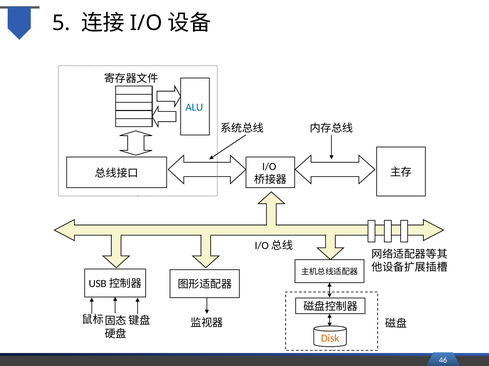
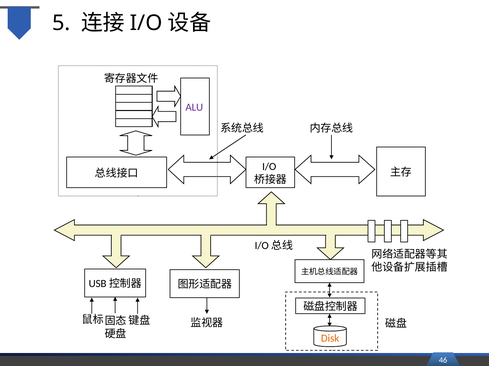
ALU colour: blue -> purple
